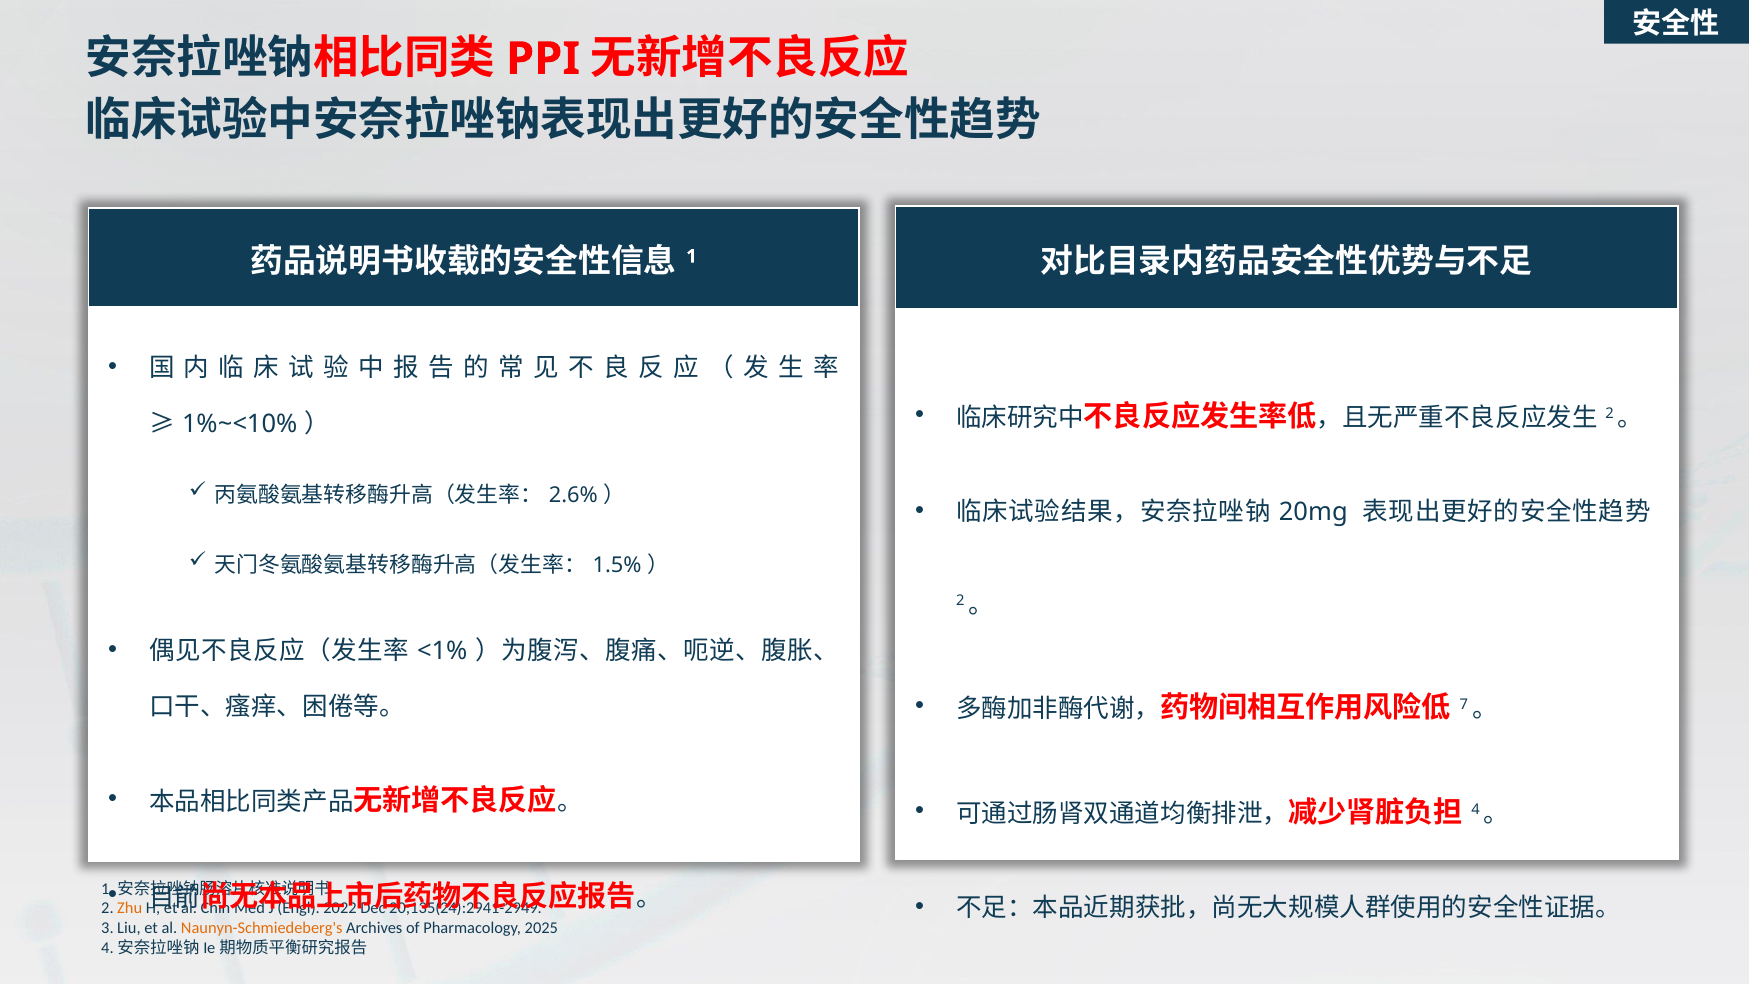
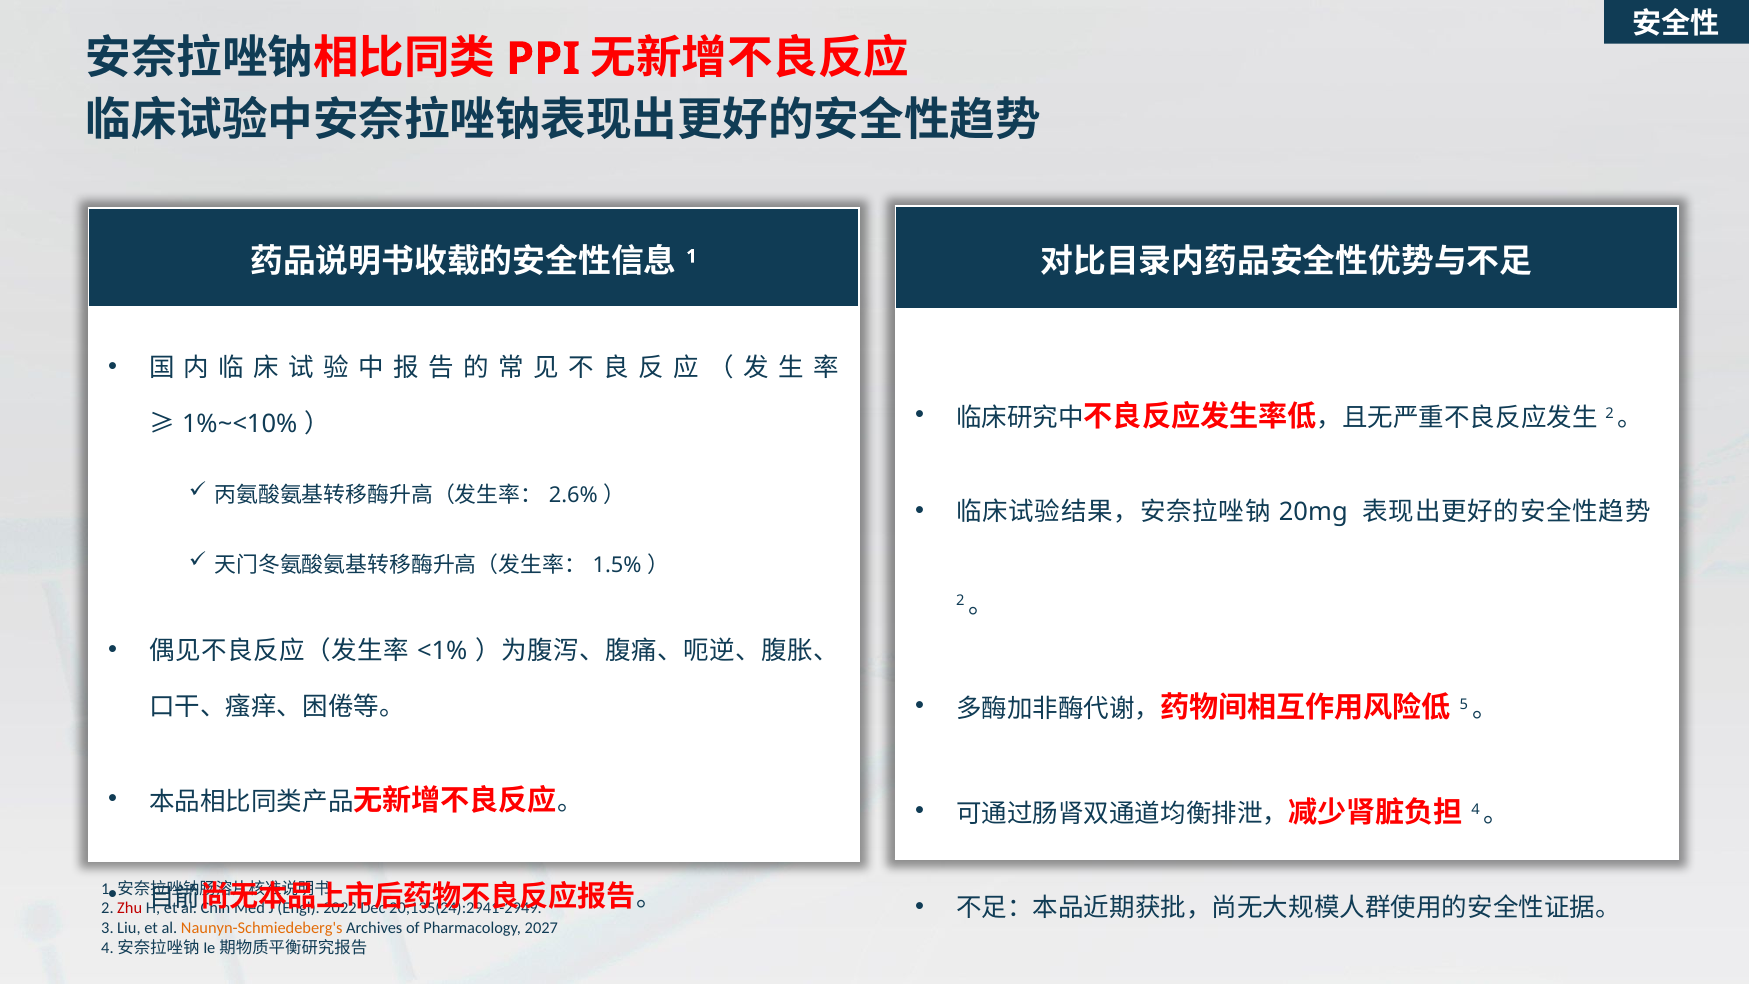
7: 7 -> 5
Zhu colour: orange -> red
2025: 2025 -> 2027
